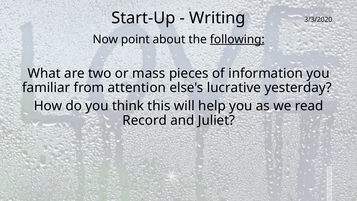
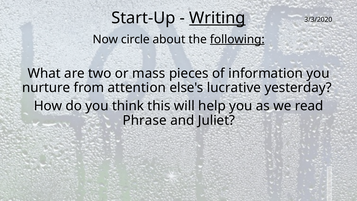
Writing underline: none -> present
point: point -> circle
familiar: familiar -> nurture
Record: Record -> Phrase
